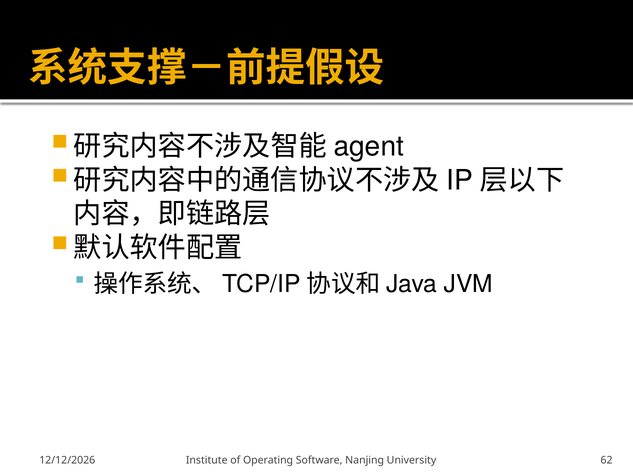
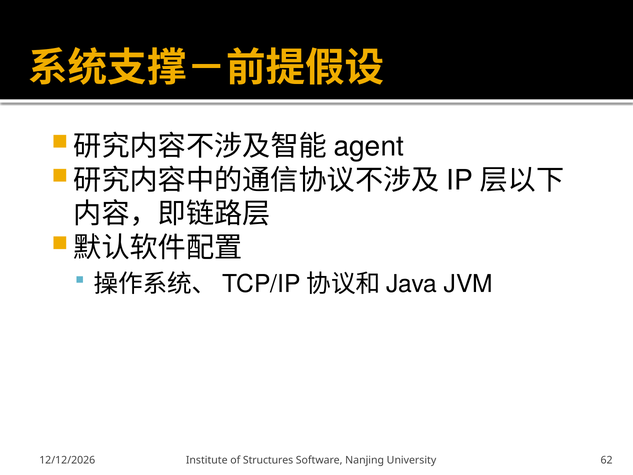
Operating: Operating -> Structures
